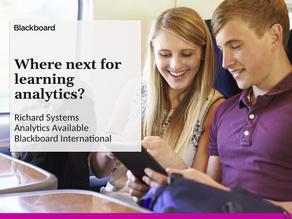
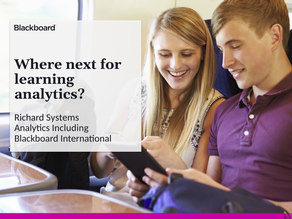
Available: Available -> Including
